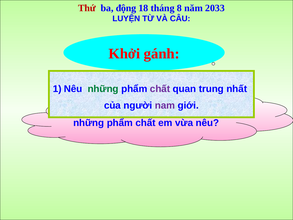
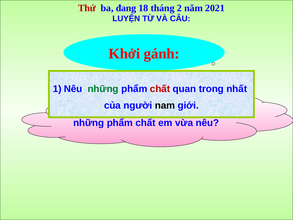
động: động -> đang
tháng 8: 8 -> 2
2033: 2033 -> 2021
chất at (160, 89) colour: purple -> red
quan trung: trung -> trong
nam colour: purple -> black
